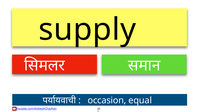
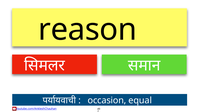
supply: supply -> reason
